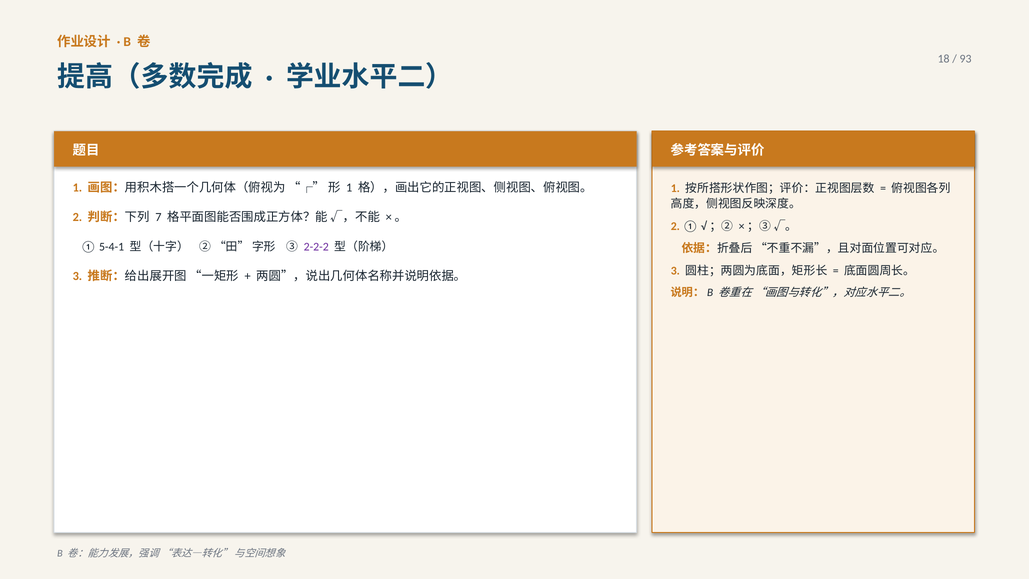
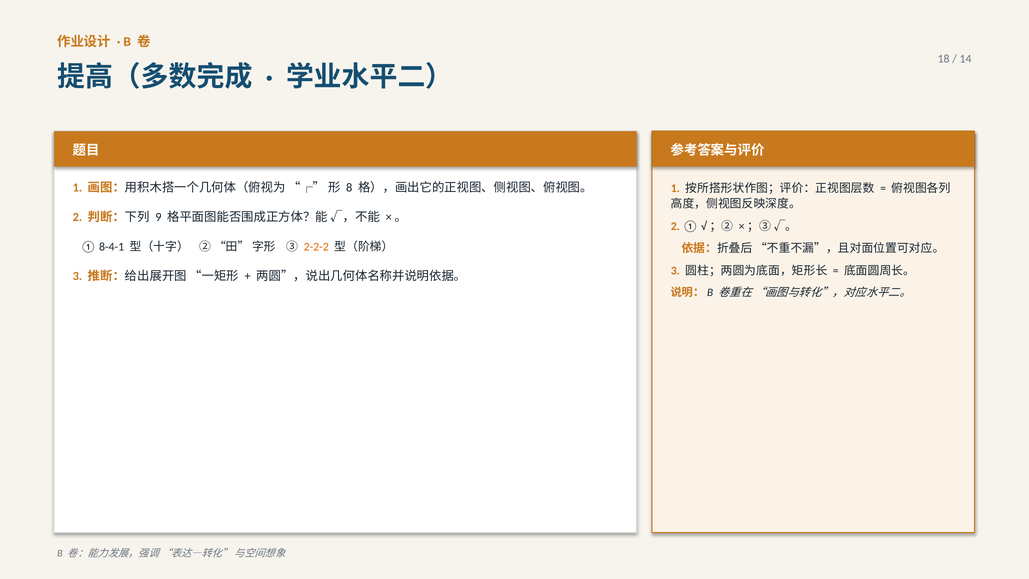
93: 93 -> 14
1 at (349, 187): 1 -> 8
7: 7 -> 9
5-4-1: 5-4-1 -> 8-4-1
2-2-2 colour: purple -> orange
